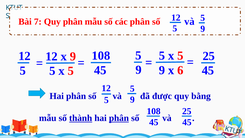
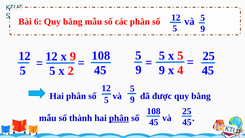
7: 7 -> 6
phân at (73, 22): phân -> bằng
6: 6 -> 4
5 at (71, 71): 5 -> 2
thành underline: present -> none
